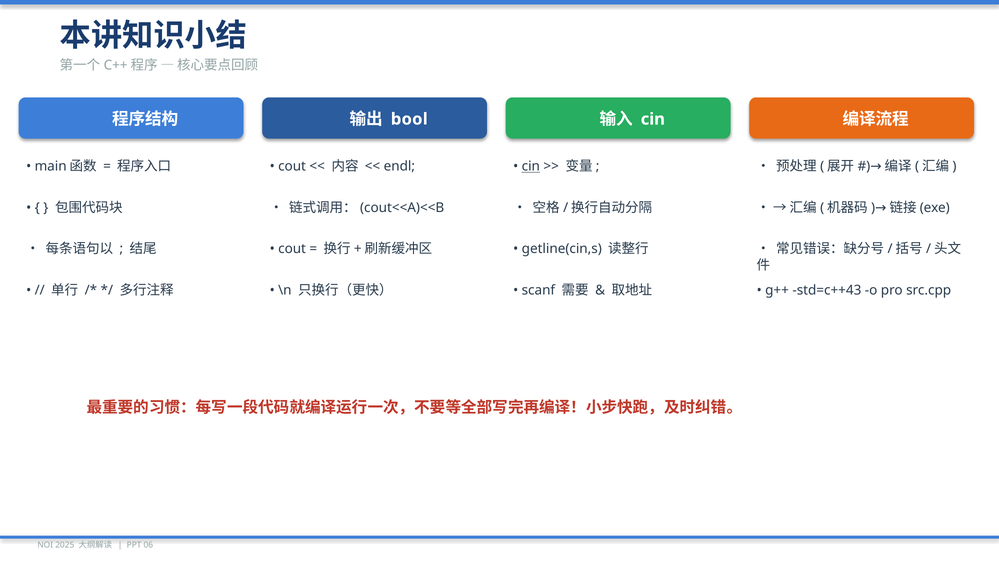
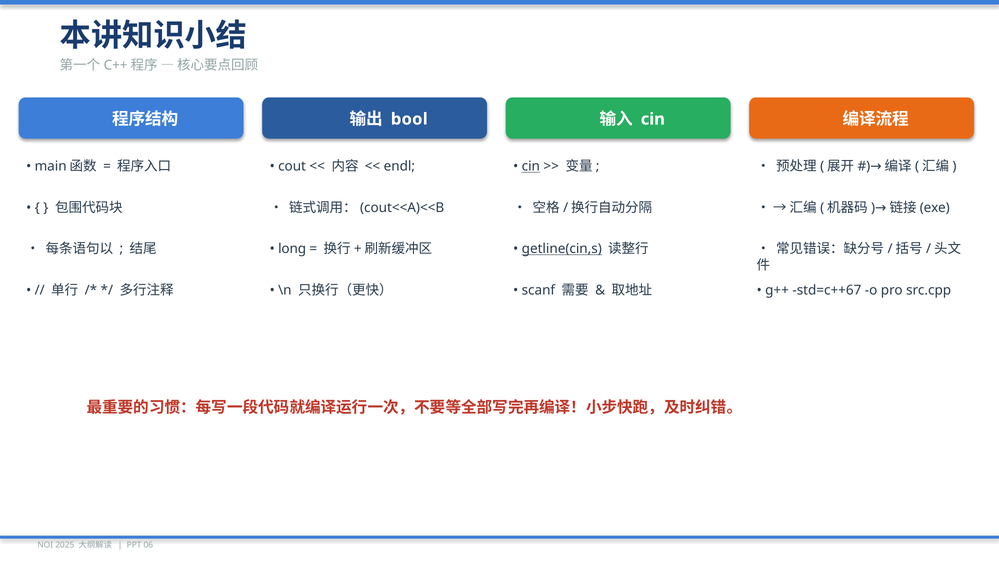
cout at (292, 249): cout -> long
getline(cin,s underline: none -> present
std=c++43: std=c++43 -> std=c++67
